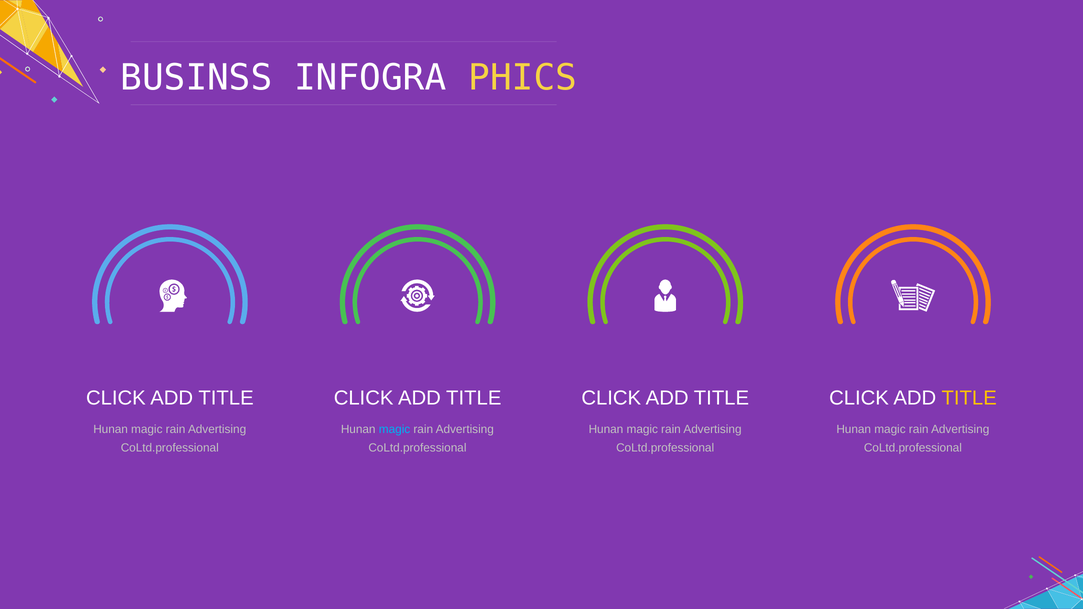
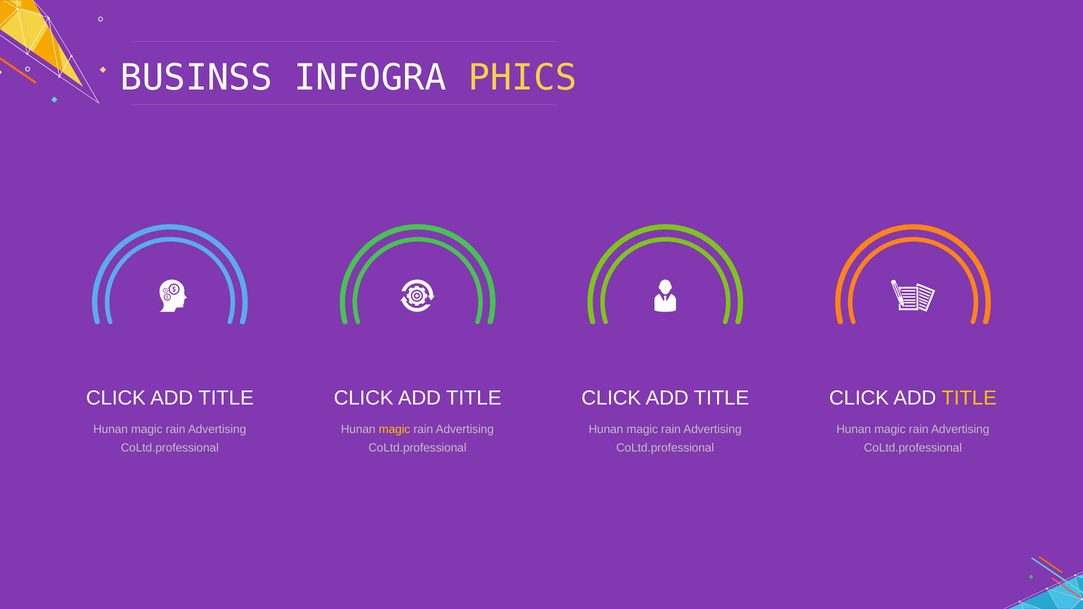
magic at (395, 430) colour: light blue -> yellow
